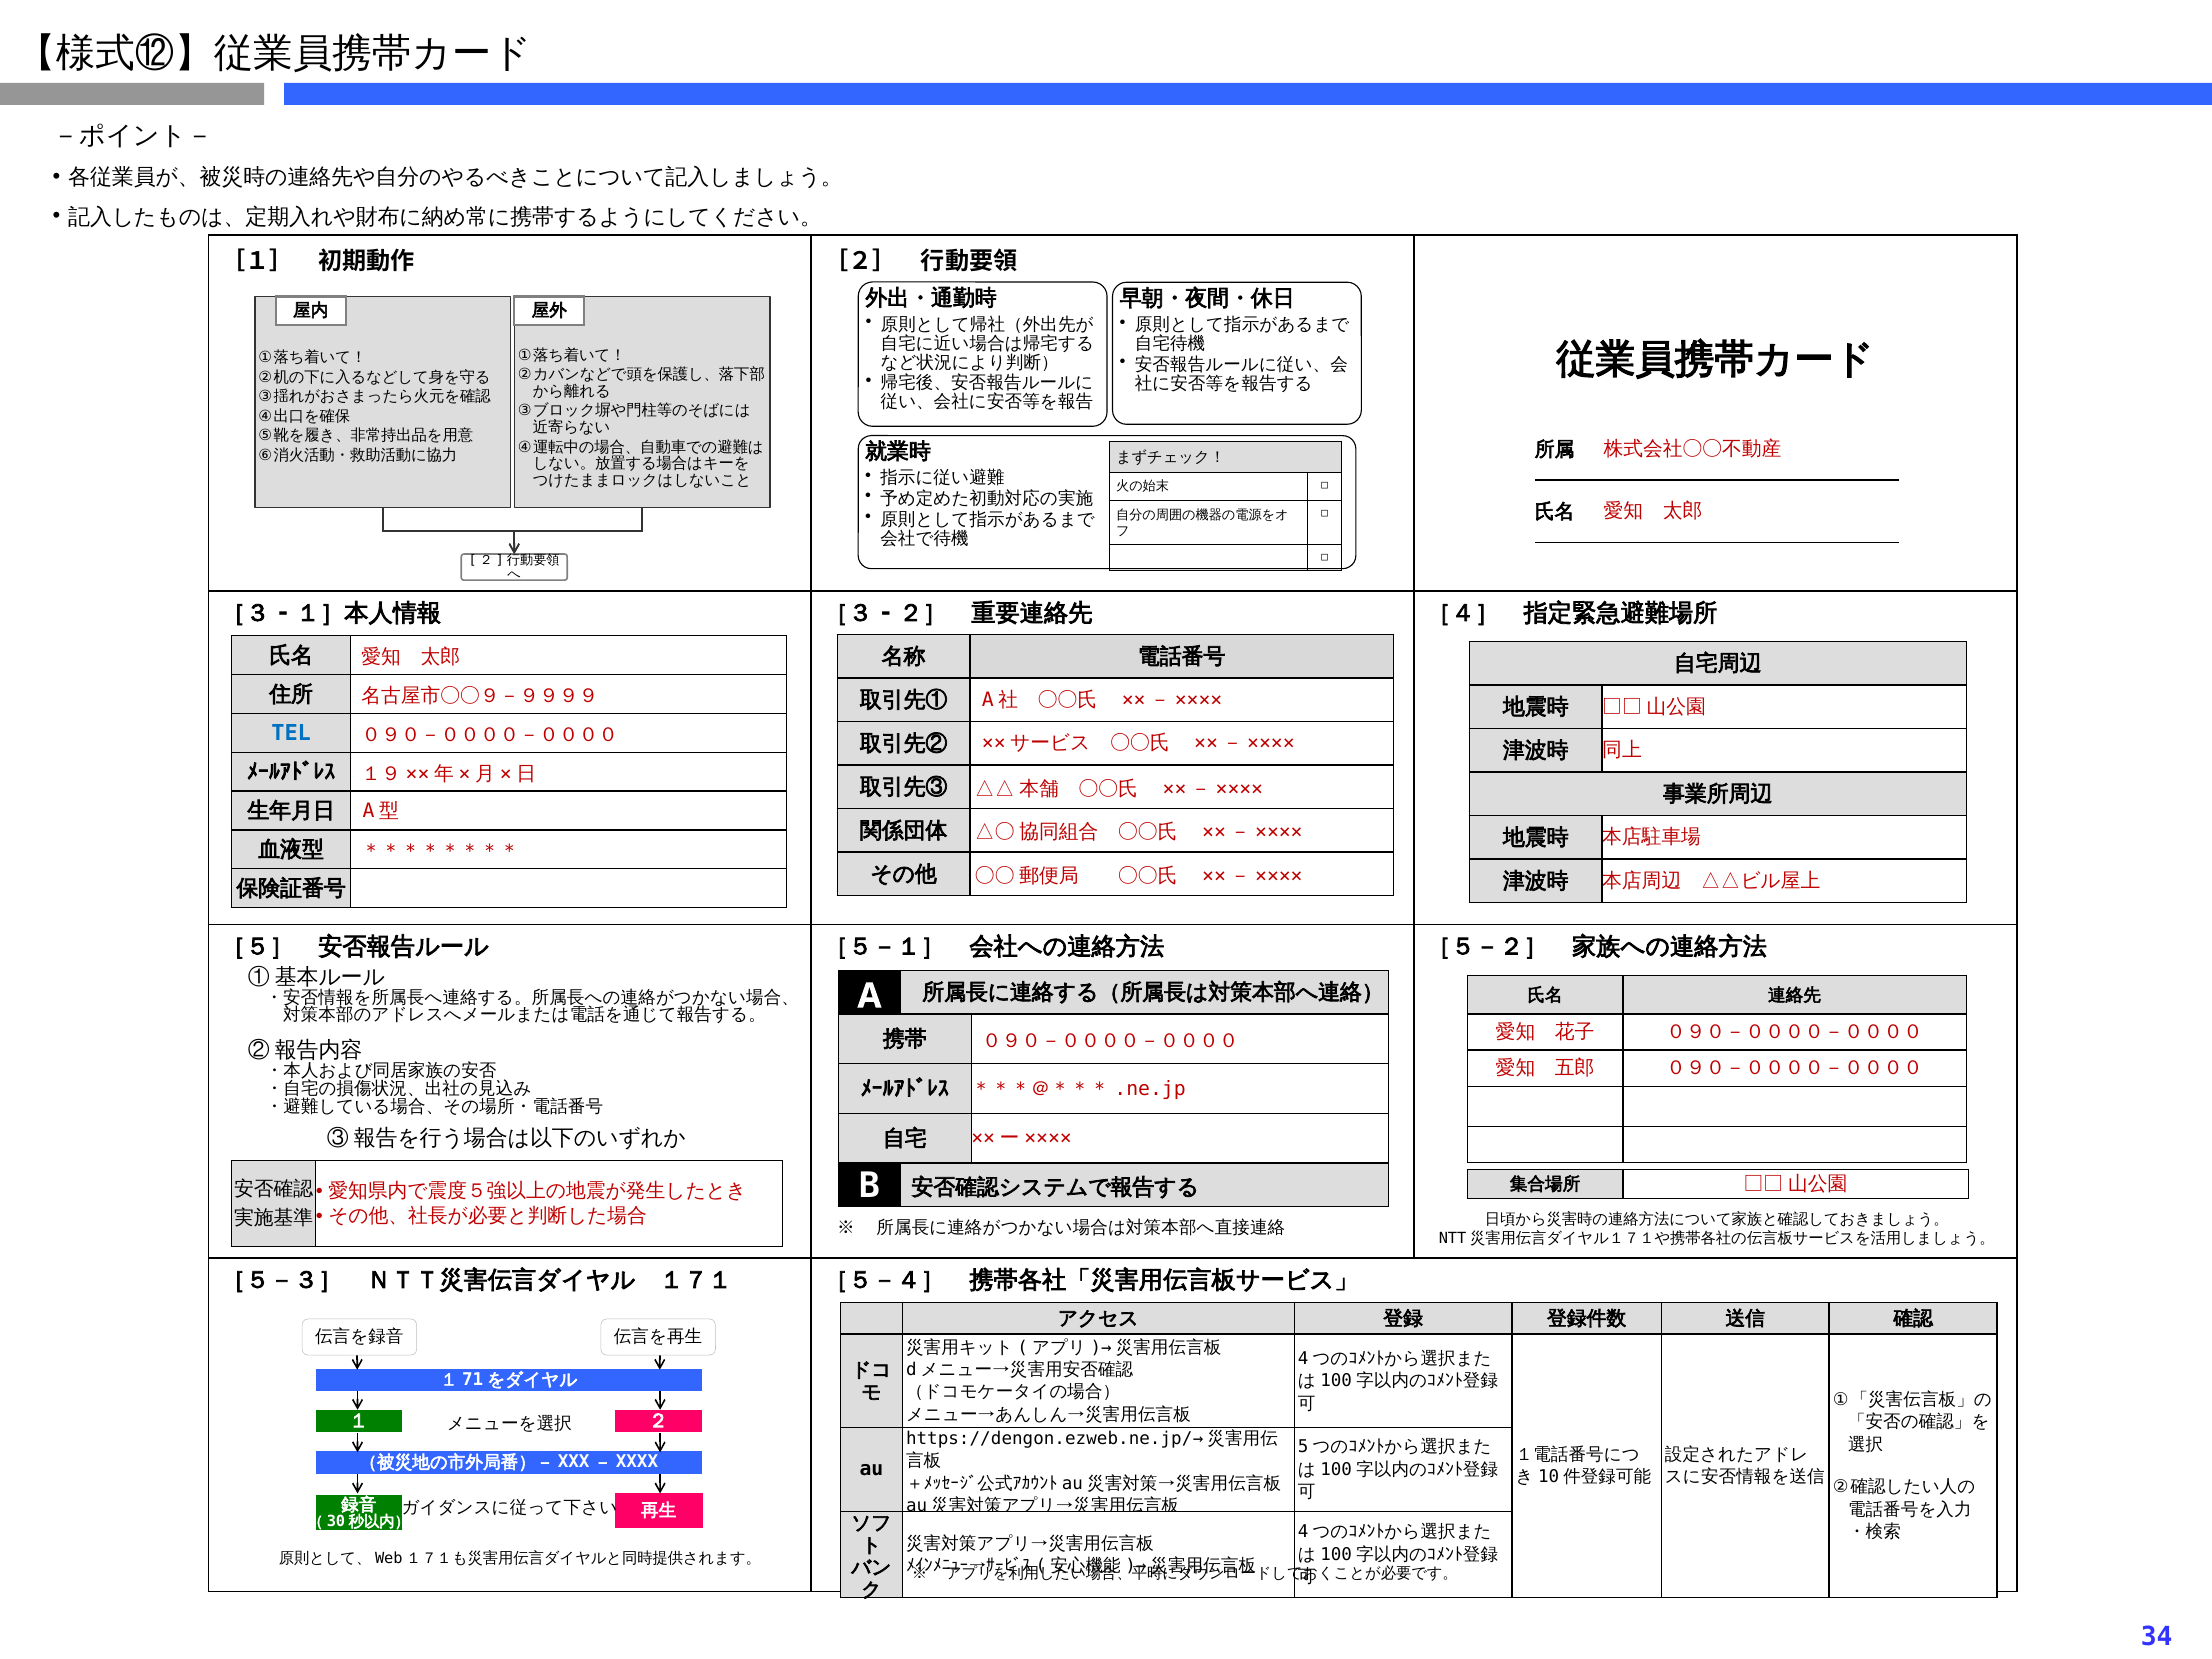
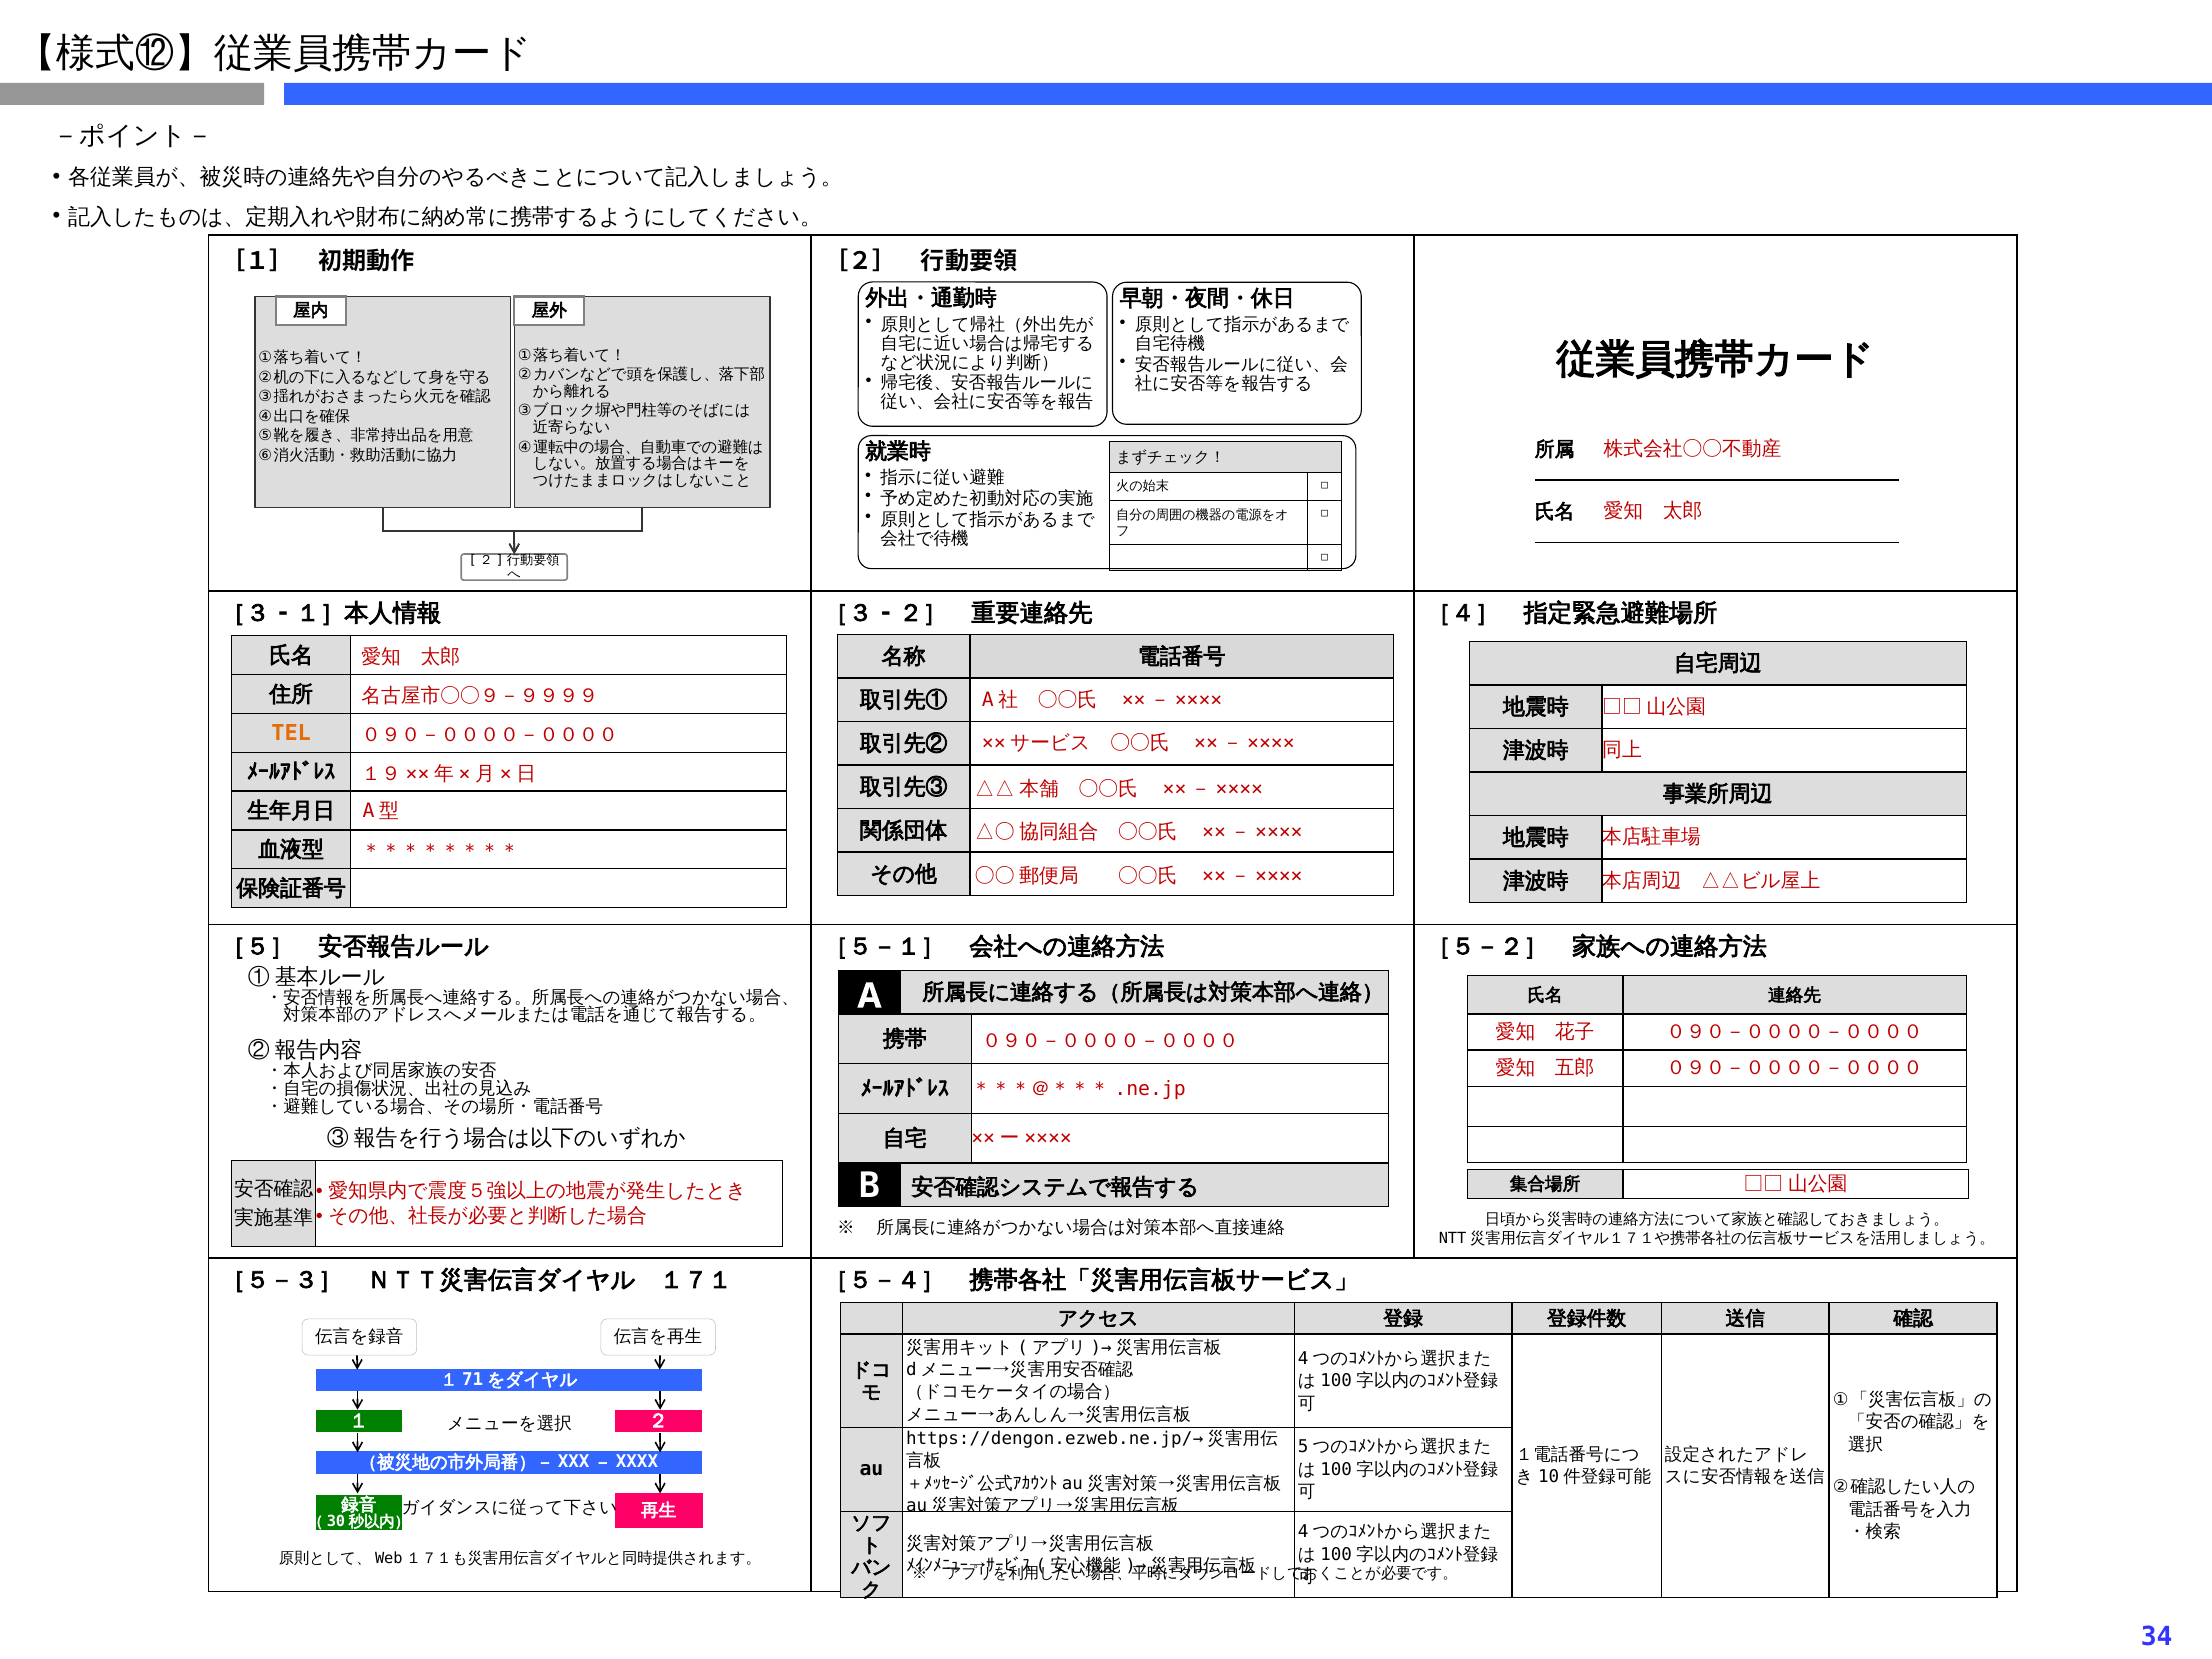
TEL colour: blue -> orange
